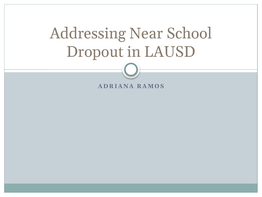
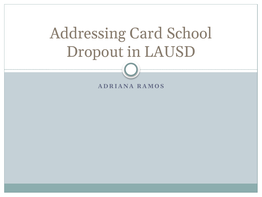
Near: Near -> Card
